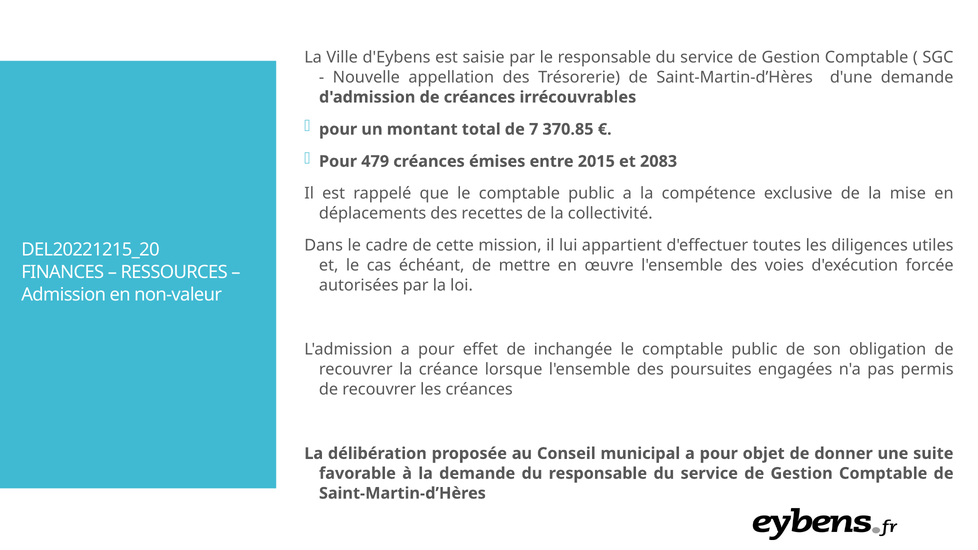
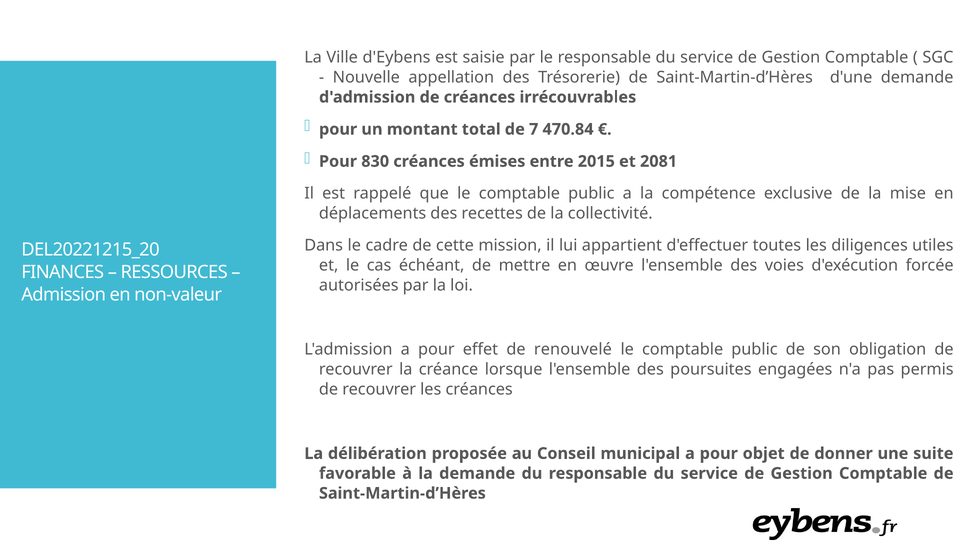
370.85: 370.85 -> 470.84
479: 479 -> 830
2083: 2083 -> 2081
inchangée: inchangée -> renouvelé
